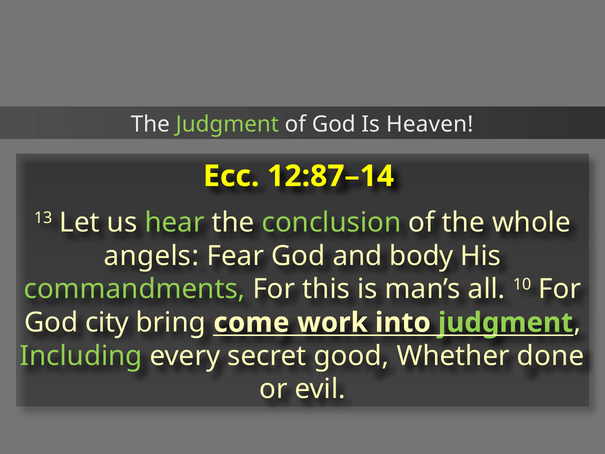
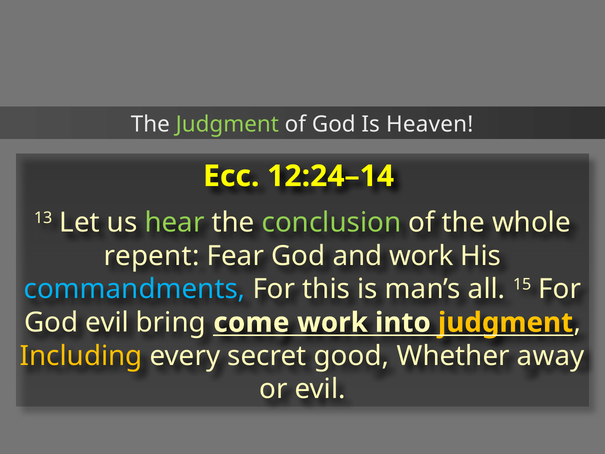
12:87–14: 12:87–14 -> 12:24–14
angels: angels -> repent
and body: body -> work
commandments colour: light green -> light blue
10: 10 -> 15
God city: city -> evil
judgment at (506, 322) colour: light green -> yellow
Including colour: light green -> yellow
done: done -> away
